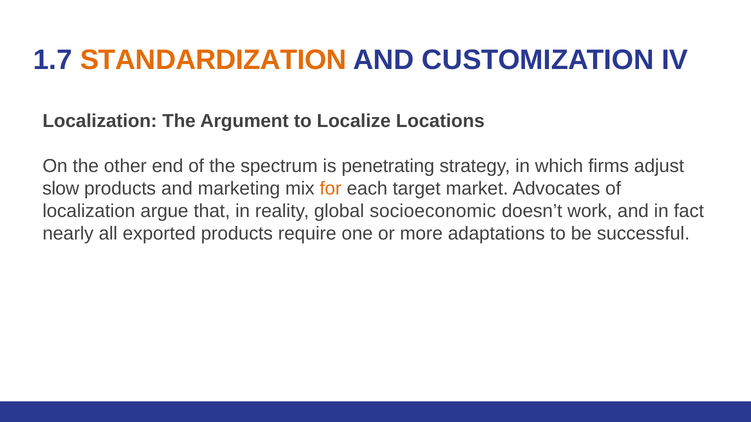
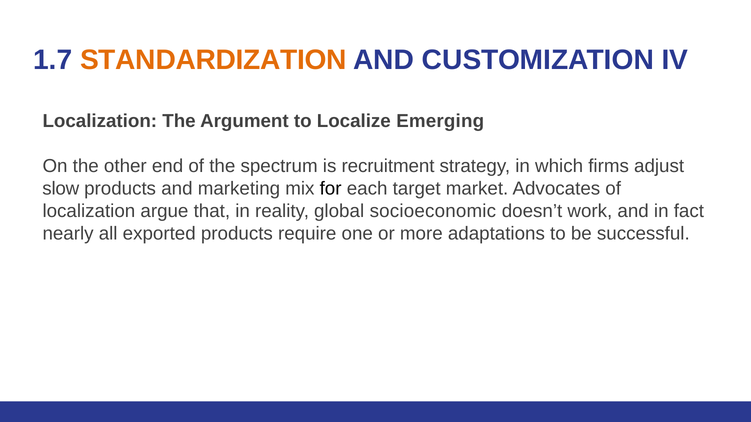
Locations: Locations -> Emerging
penetrating: penetrating -> recruitment
for colour: orange -> black
